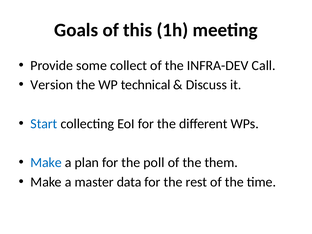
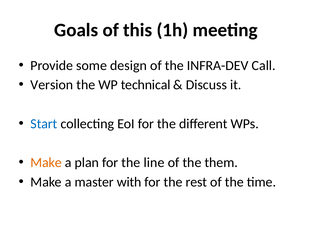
collect: collect -> design
Make at (46, 163) colour: blue -> orange
poll: poll -> line
data: data -> with
